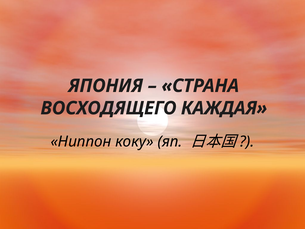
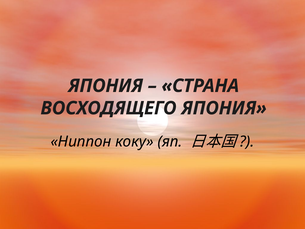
ВОСХОДЯЩЕГО КАЖДАЯ: КАЖДАЯ -> ЯПОНИЯ
